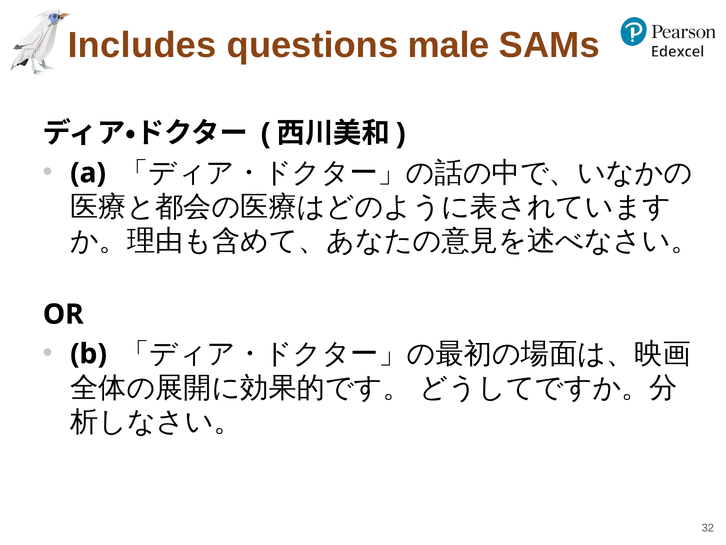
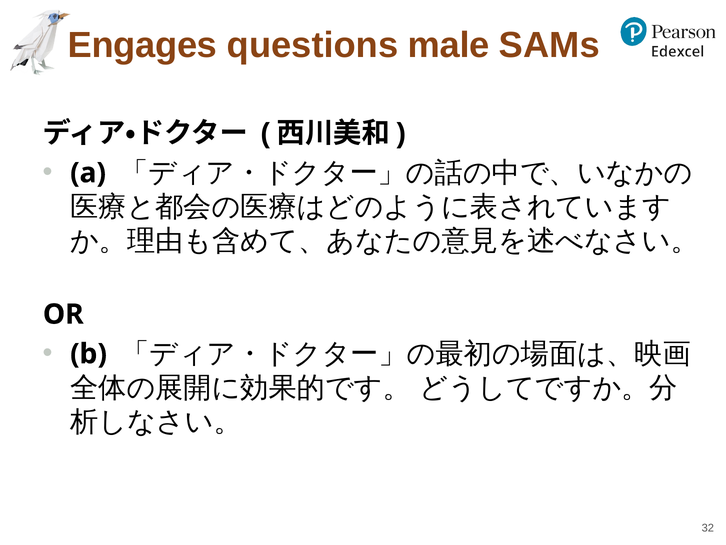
Includes: Includes -> Engages
